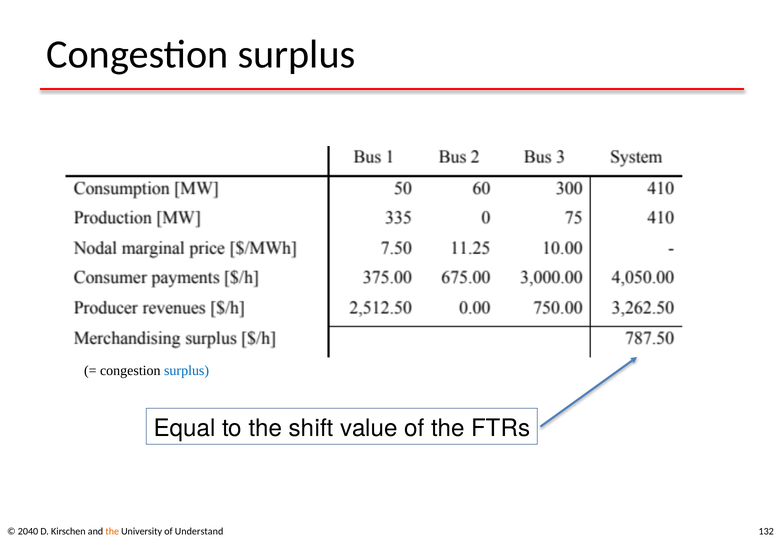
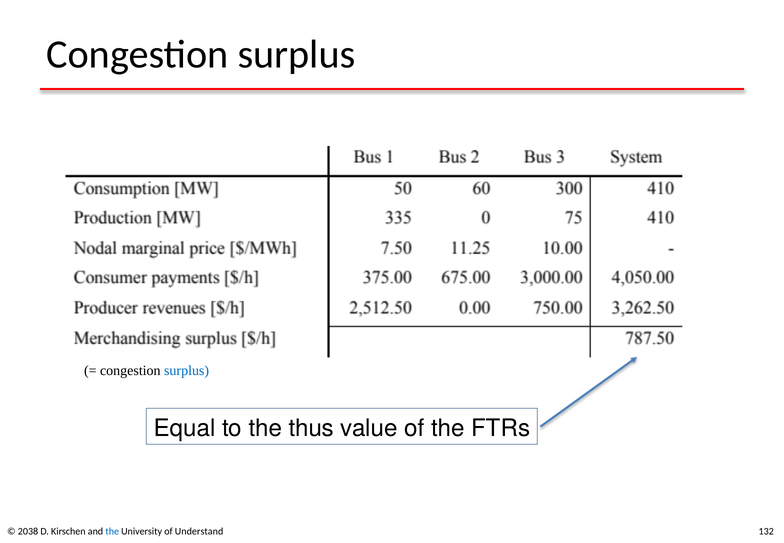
shift: shift -> thus
2040: 2040 -> 2038
the at (112, 531) colour: orange -> blue
